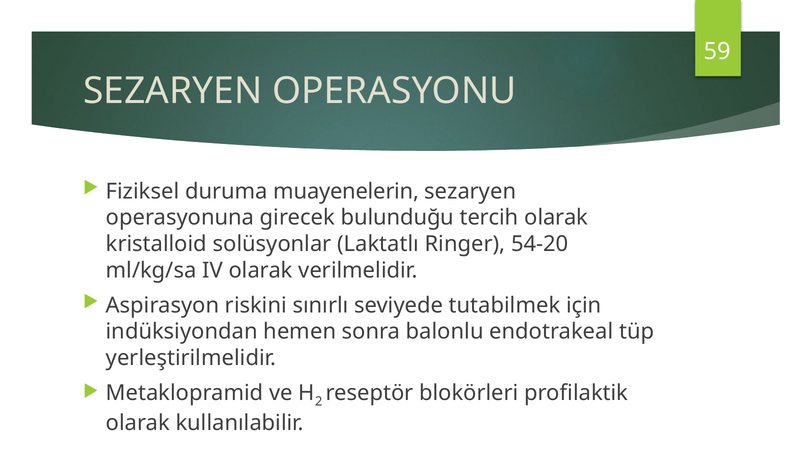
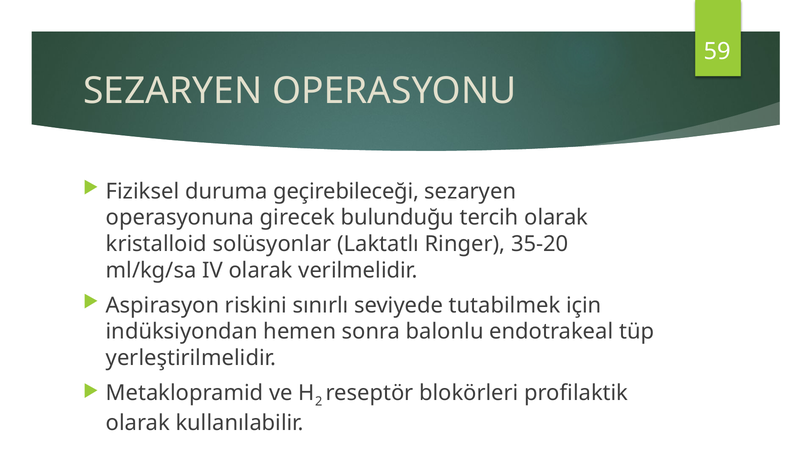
muayenelerin: muayenelerin -> geçirebileceği
54-20: 54-20 -> 35-20
